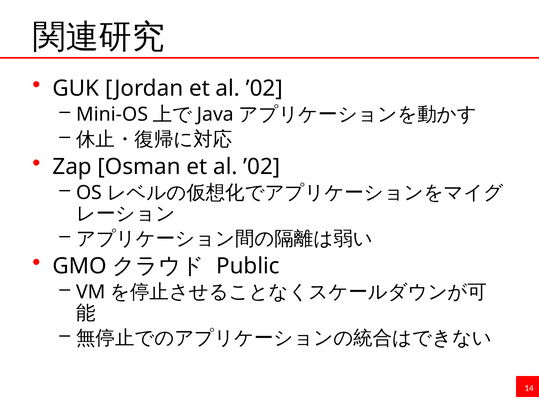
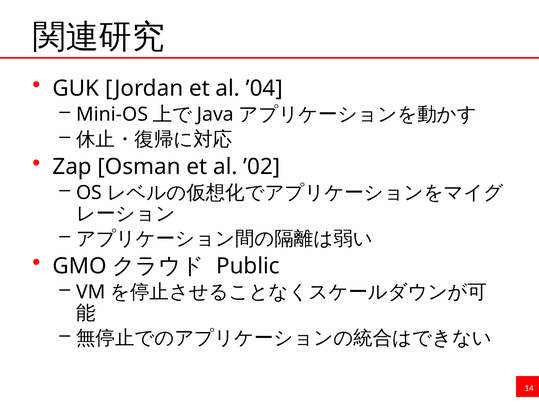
Jordan et al ’02: ’02 -> ’04
